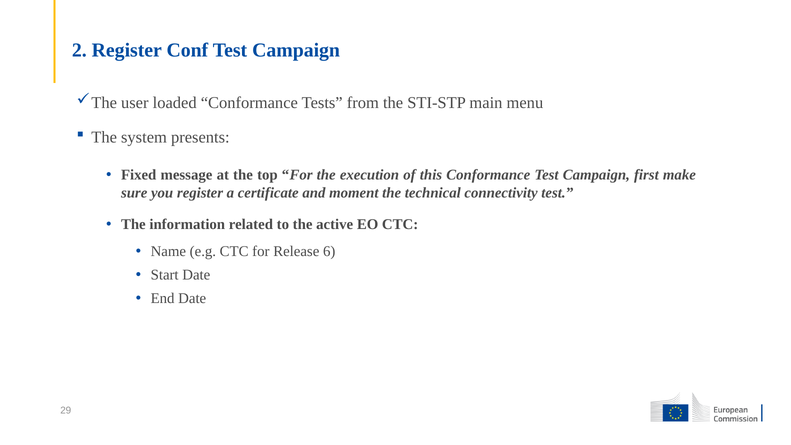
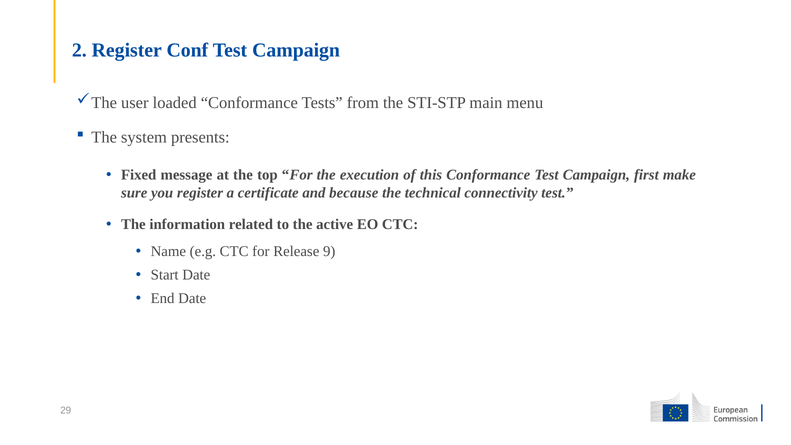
moment: moment -> because
6: 6 -> 9
